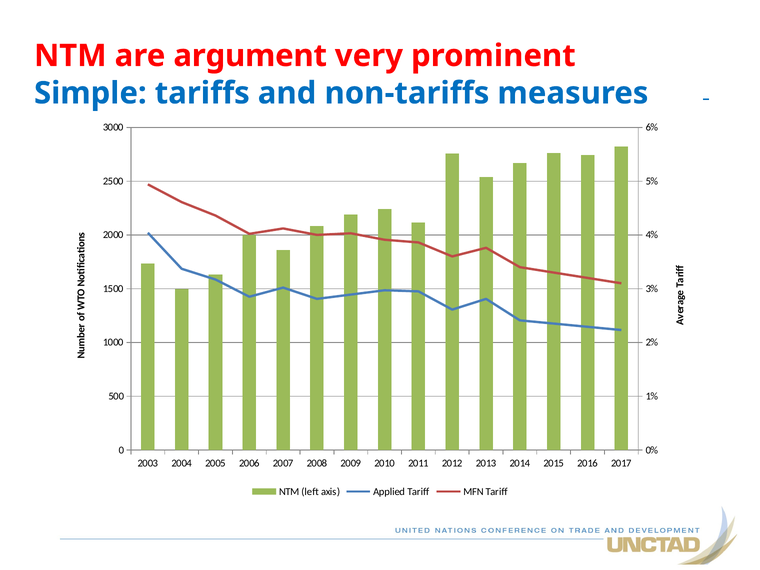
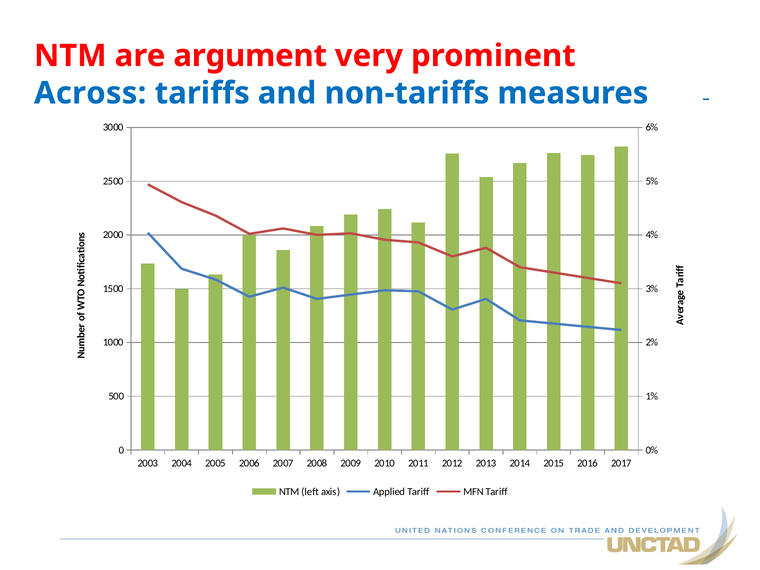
Simple: Simple -> Across
